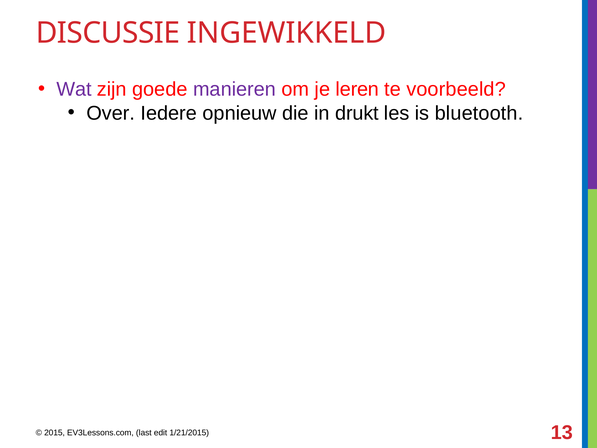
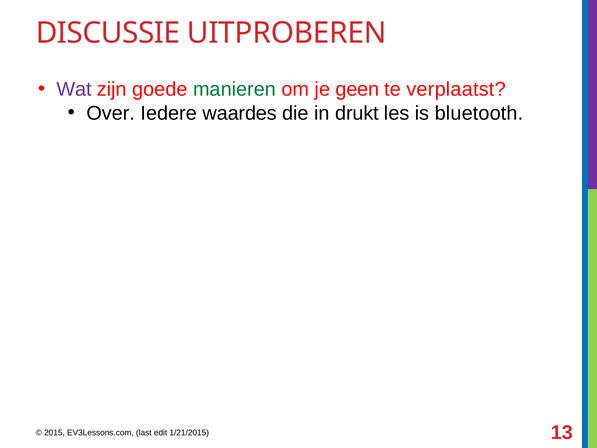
INGEWIKKELD: INGEWIKKELD -> UITPROBEREN
manieren colour: purple -> green
leren: leren -> geen
voorbeeld: voorbeeld -> verplaatst
opnieuw: opnieuw -> waardes
